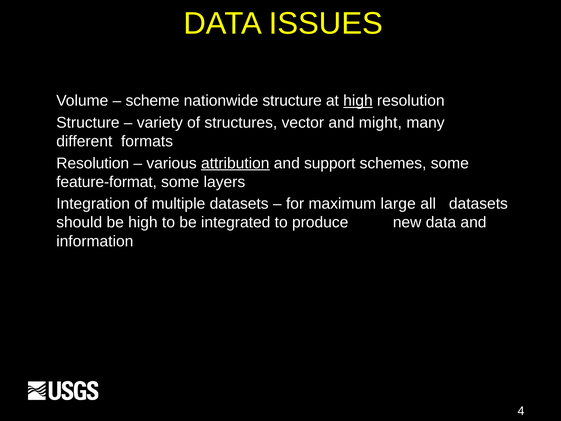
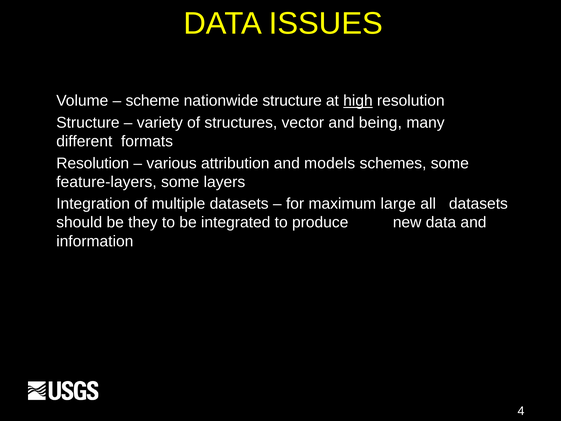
might: might -> being
attribution underline: present -> none
support: support -> models
feature-format: feature-format -> feature-layers
be high: high -> they
